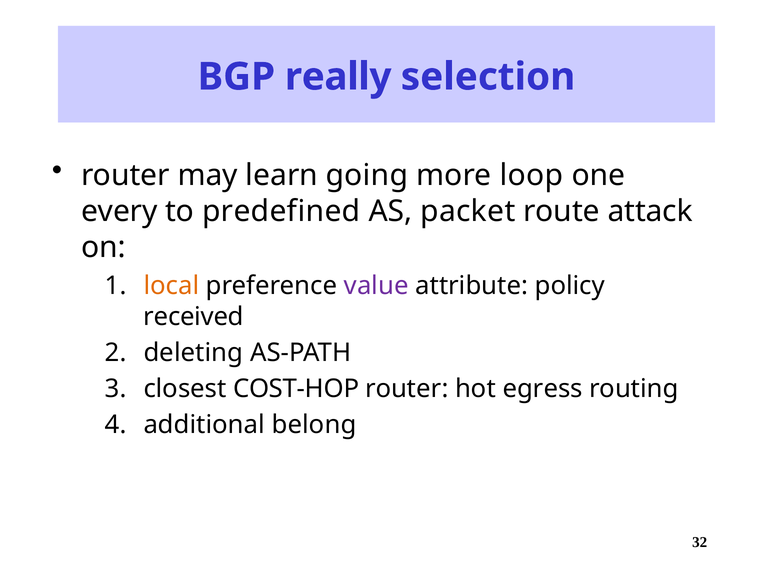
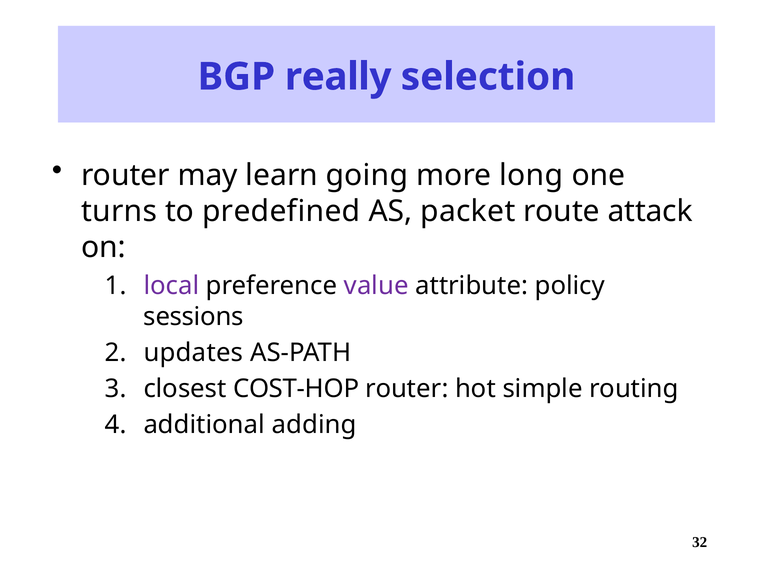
loop: loop -> long
every: every -> turns
local colour: orange -> purple
received: received -> sessions
deleting: deleting -> updates
egress: egress -> simple
belong: belong -> adding
